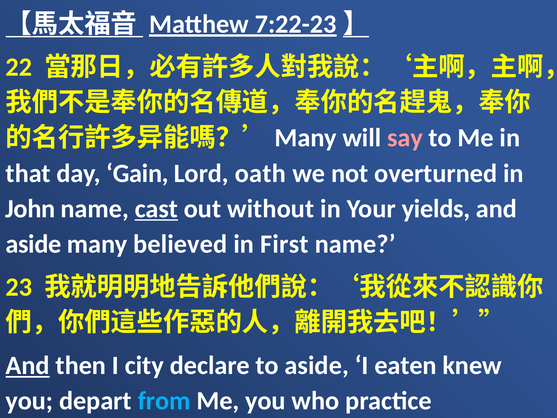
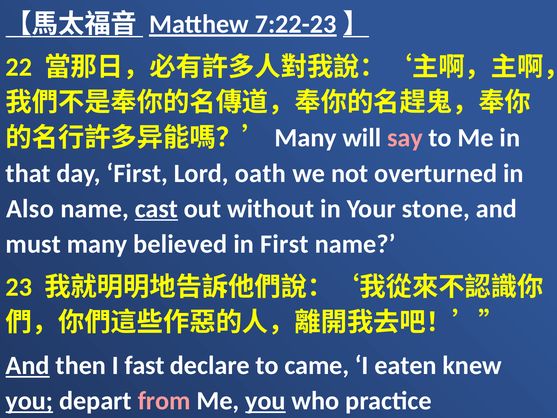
day Gain: Gain -> First
John: John -> Also
yields: yields -> stone
aside at (33, 244): aside -> must
city: city -> fast
to aside: aside -> came
you at (29, 401) underline: none -> present
from colour: light blue -> pink
you at (265, 401) underline: none -> present
